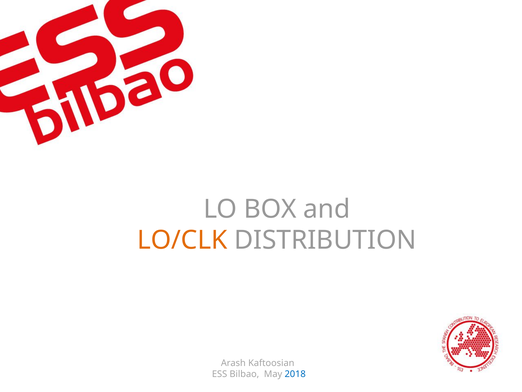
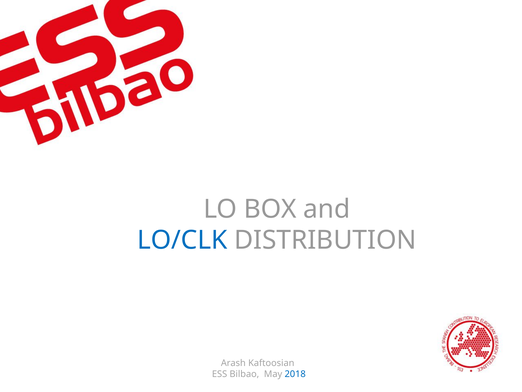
LO/CLK colour: orange -> blue
